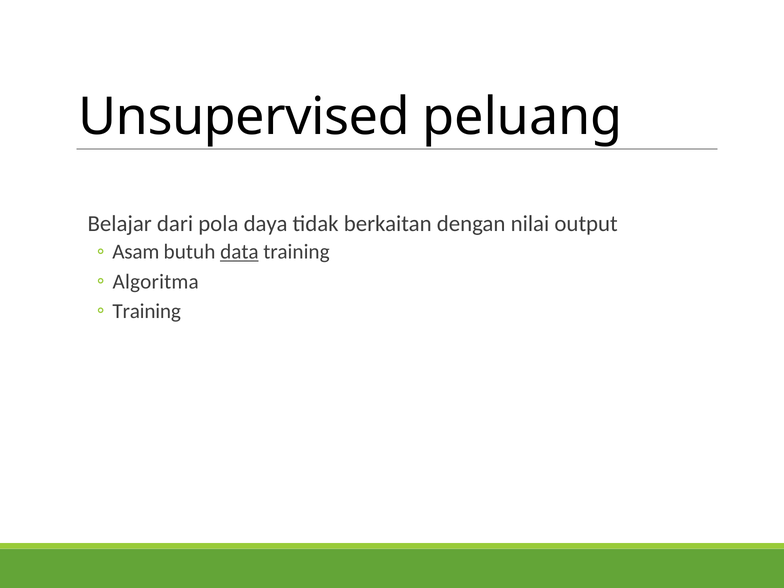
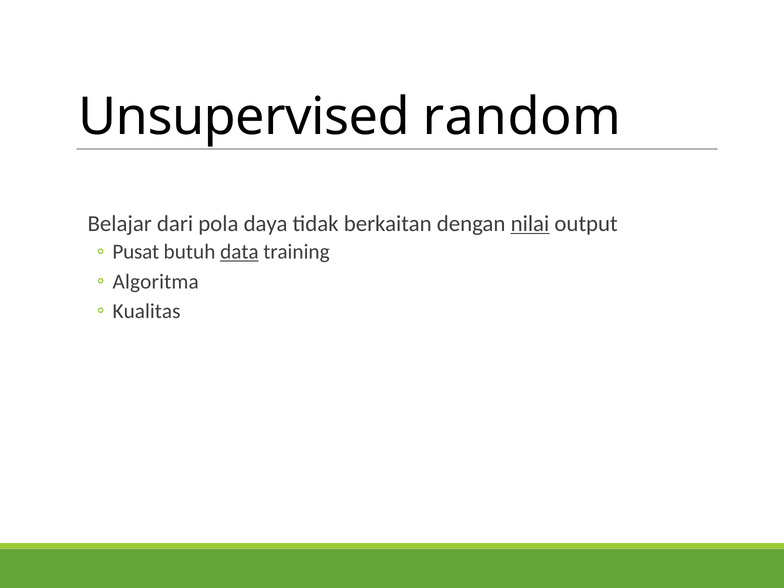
peluang: peluang -> random
nilai underline: none -> present
Asam: Asam -> Pusat
Training at (147, 311): Training -> Kualitas
